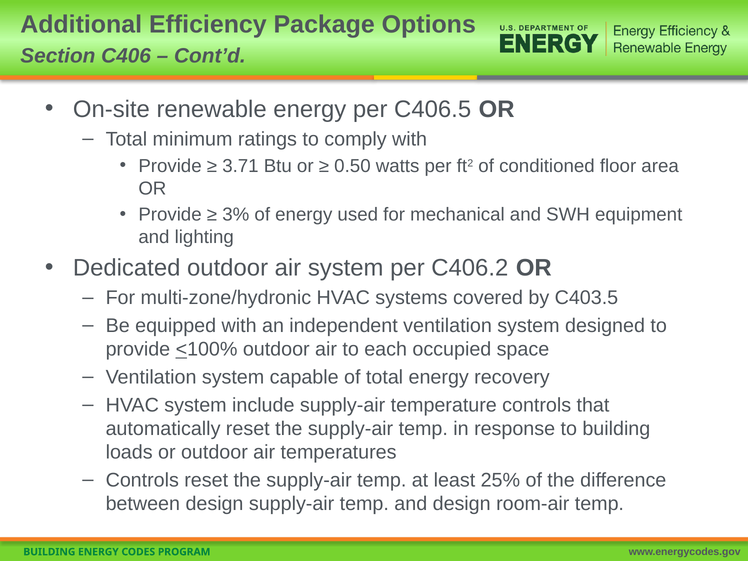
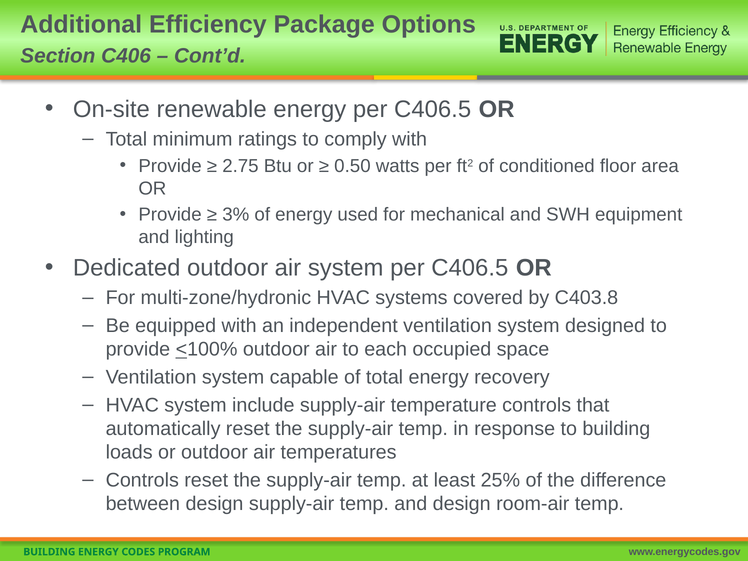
3.71: 3.71 -> 2.75
system per C406.2: C406.2 -> C406.5
C403.5: C403.5 -> C403.8
